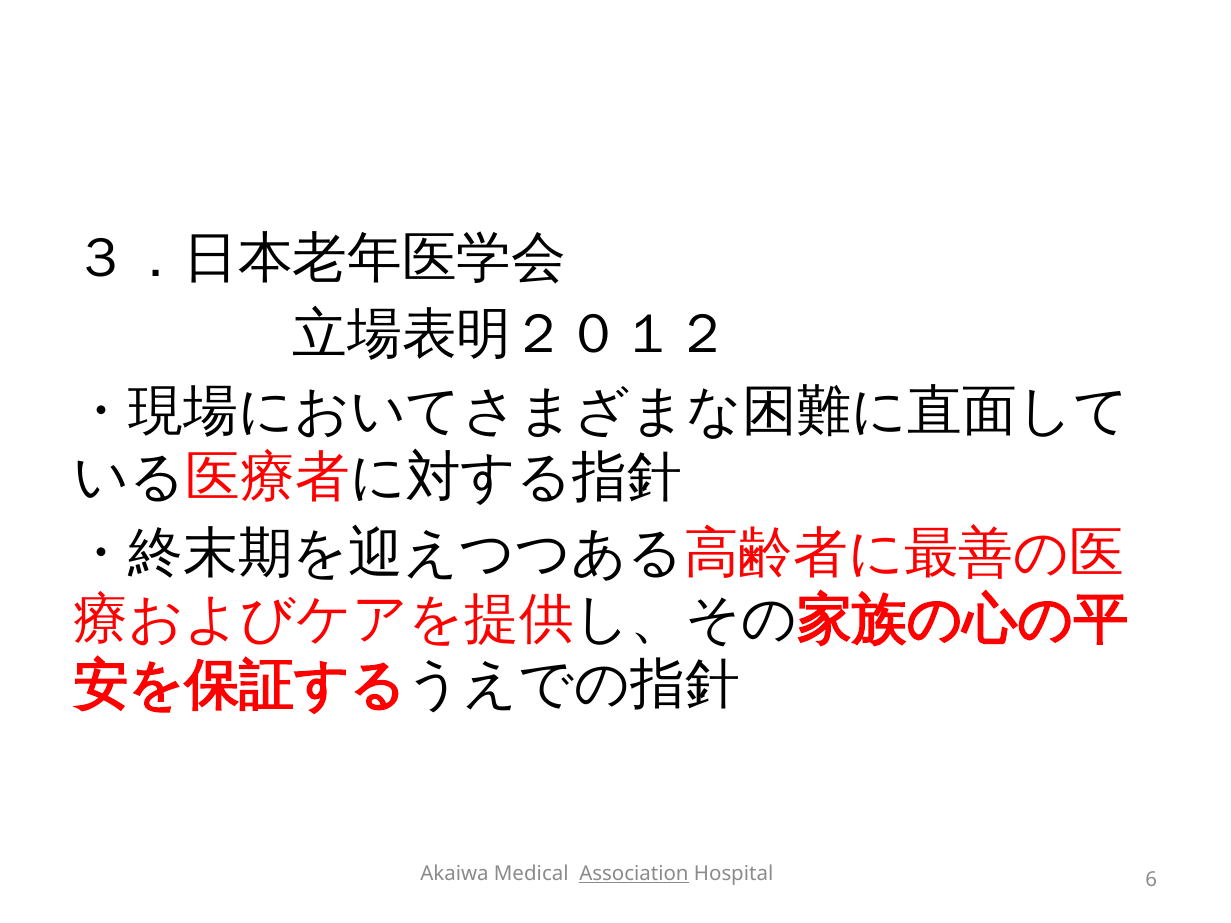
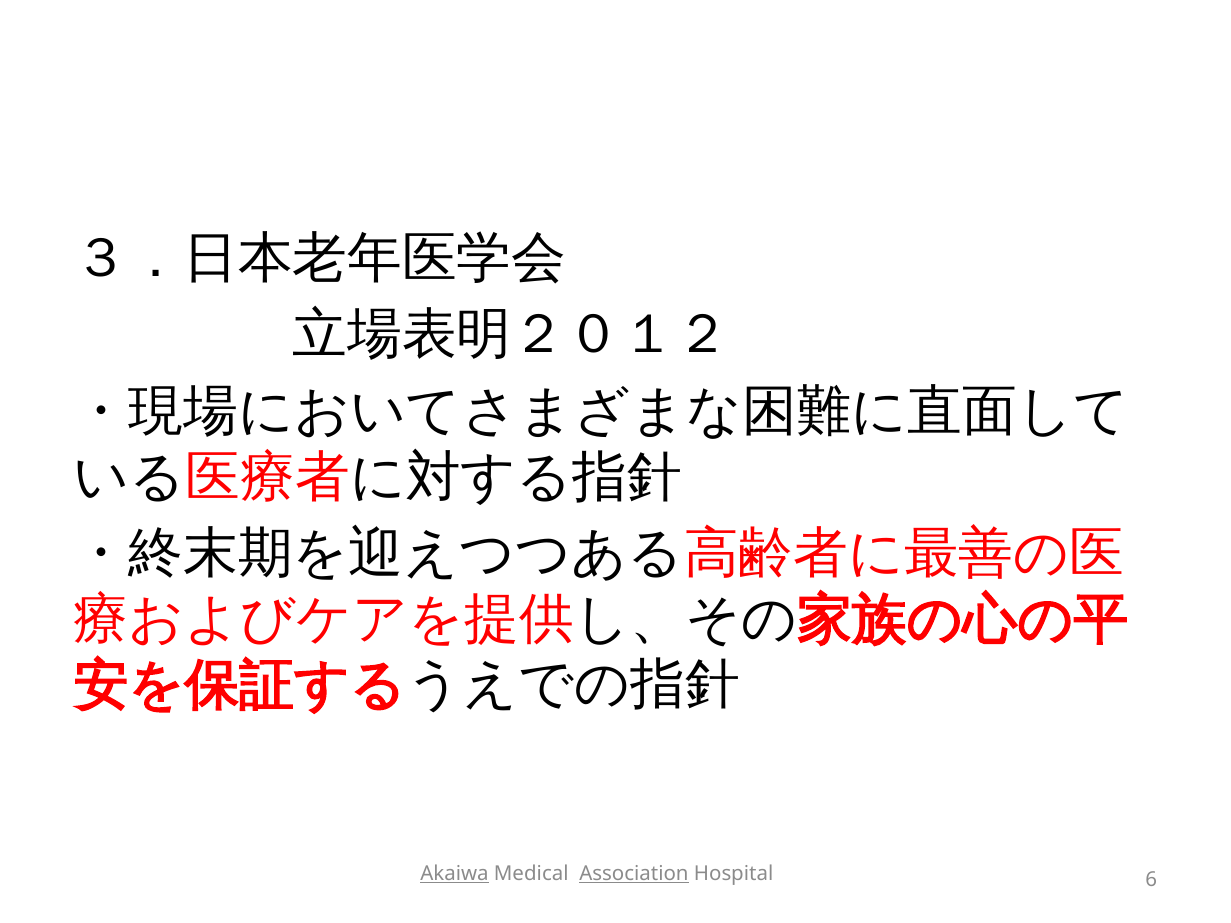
Akaiwa underline: none -> present
